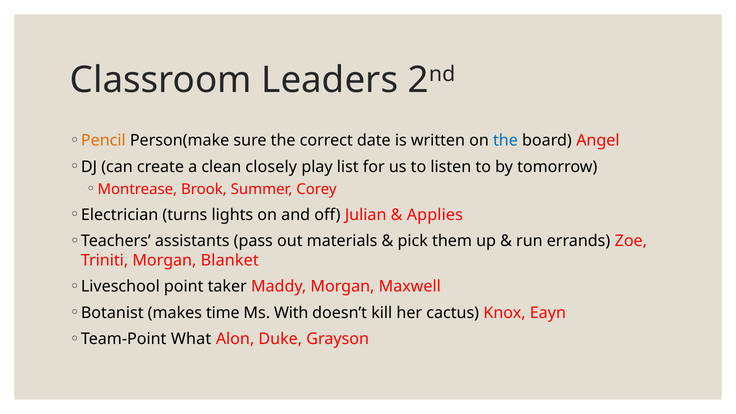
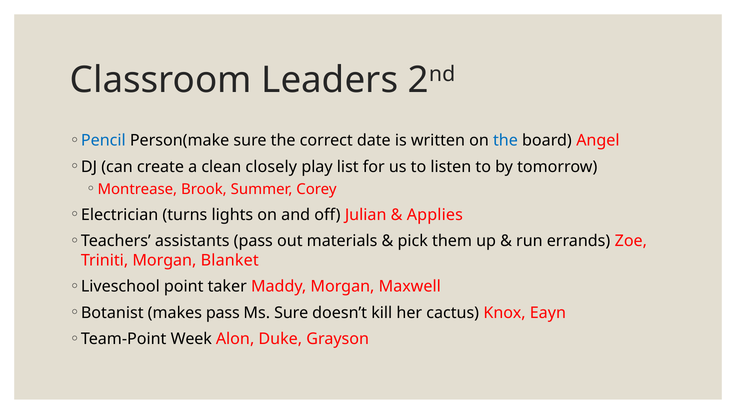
Pencil colour: orange -> blue
makes time: time -> pass
Ms With: With -> Sure
What: What -> Week
